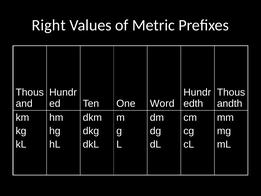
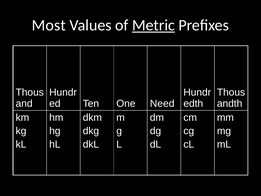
Right: Right -> Most
Metric underline: none -> present
Word: Word -> Need
